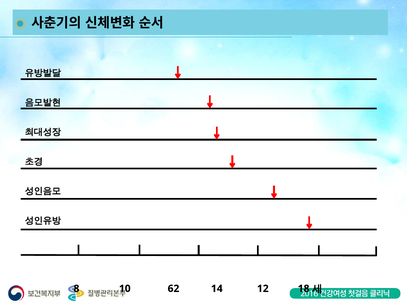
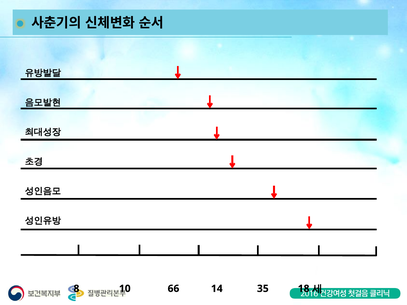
62: 62 -> 66
12: 12 -> 35
